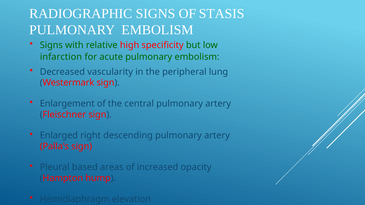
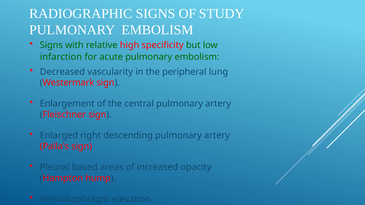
STASIS: STASIS -> STUDY
